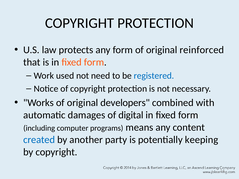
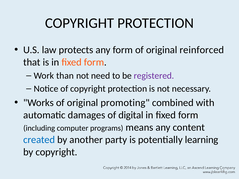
used: used -> than
registered colour: blue -> purple
developers: developers -> promoting
keeping: keeping -> learning
